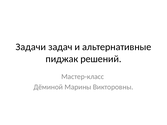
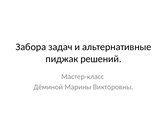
Задачи: Задачи -> Забора
